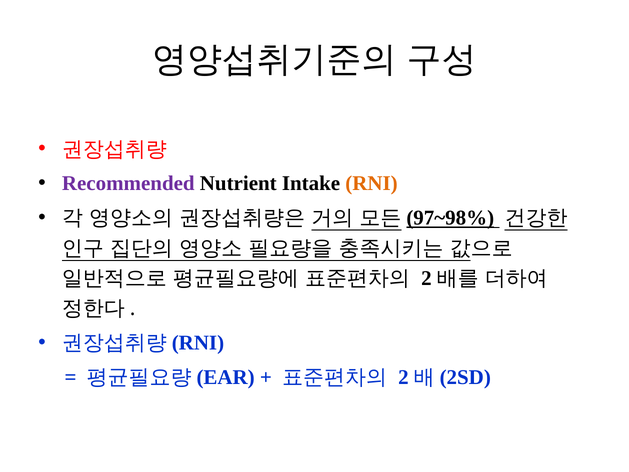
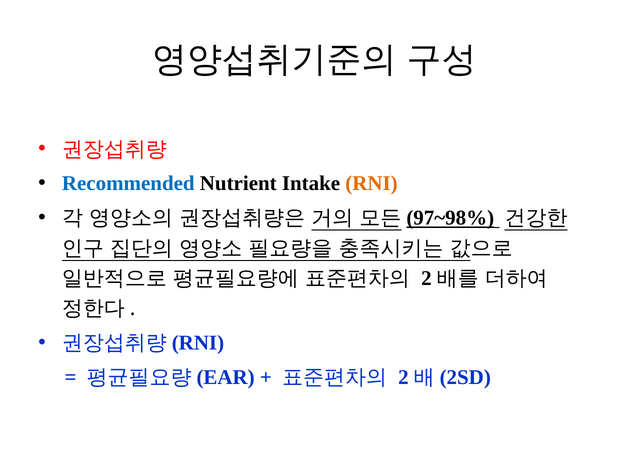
Recommended colour: purple -> blue
